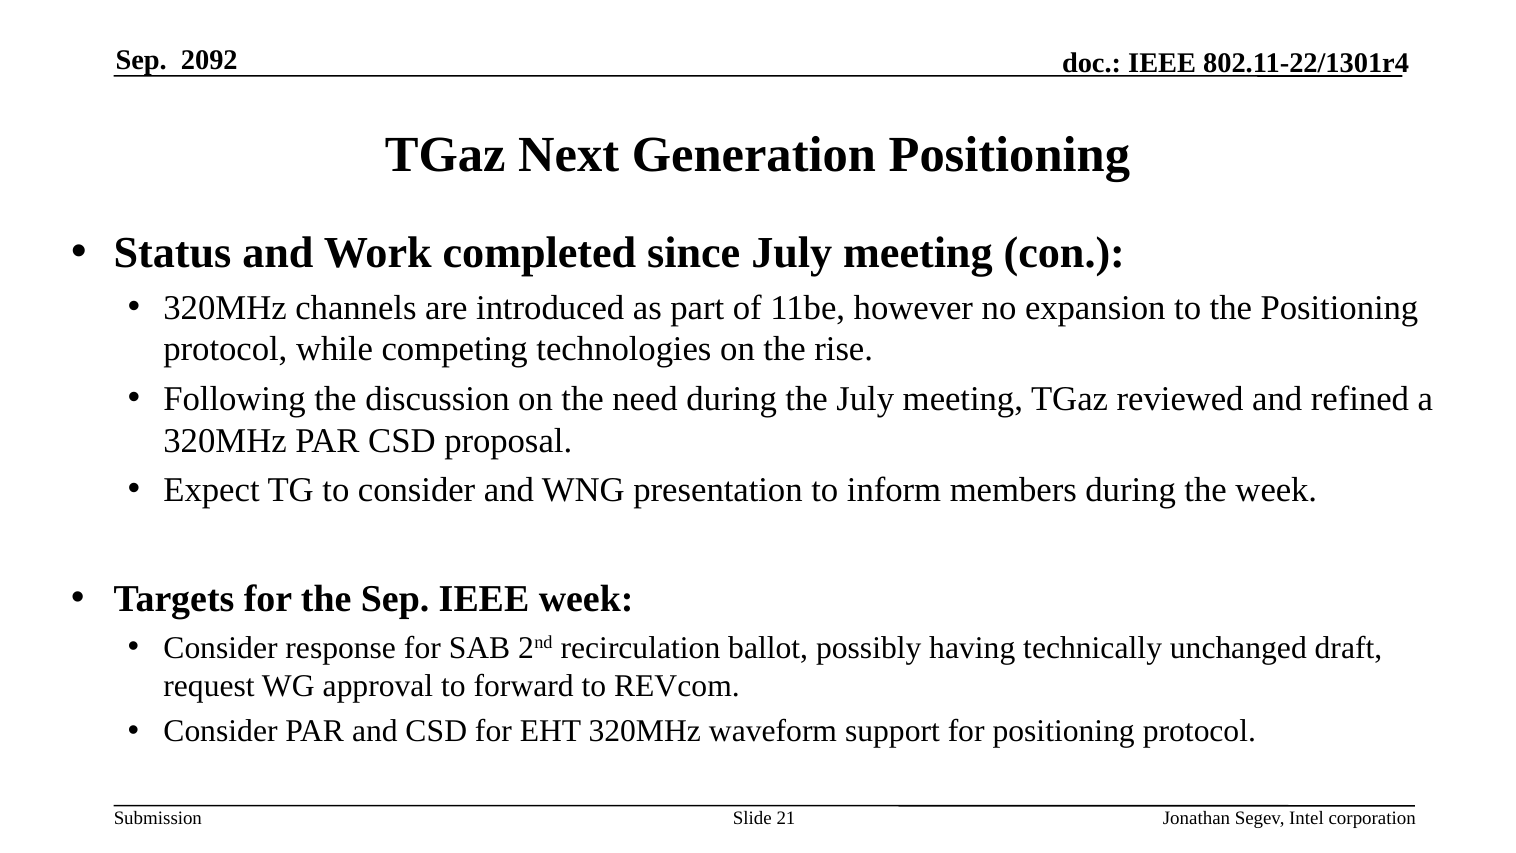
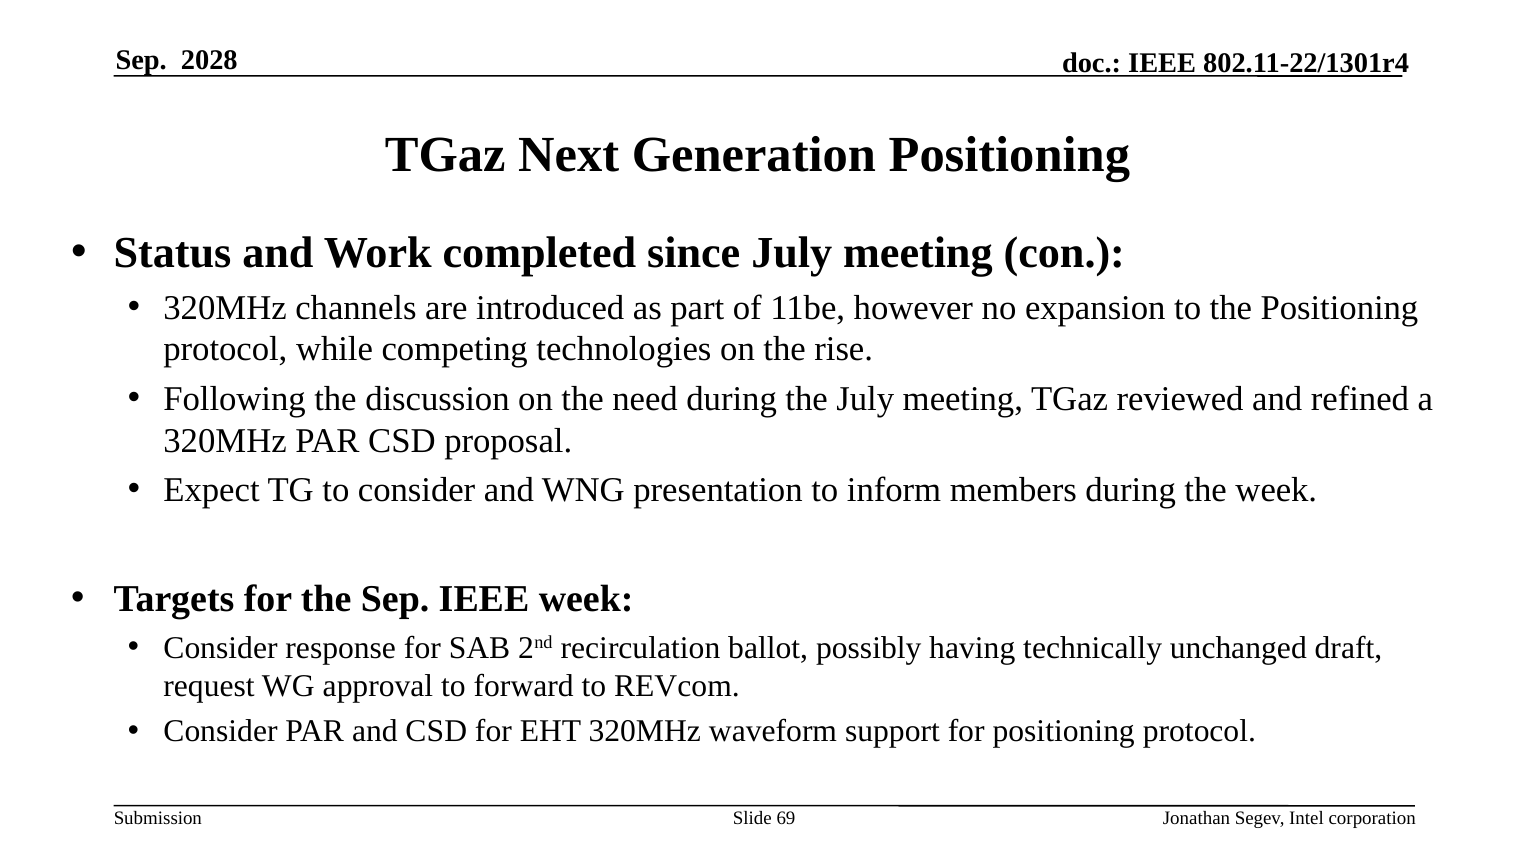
2092: 2092 -> 2028
21: 21 -> 69
